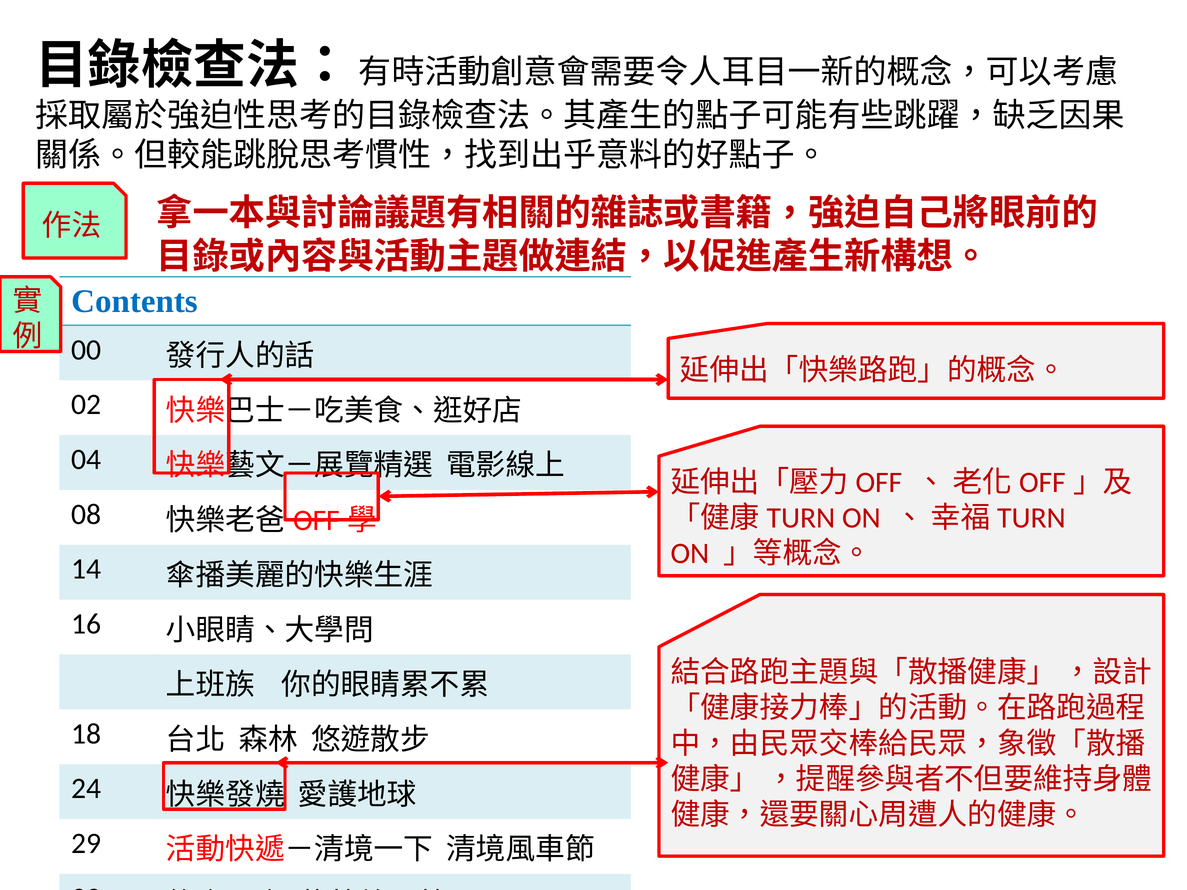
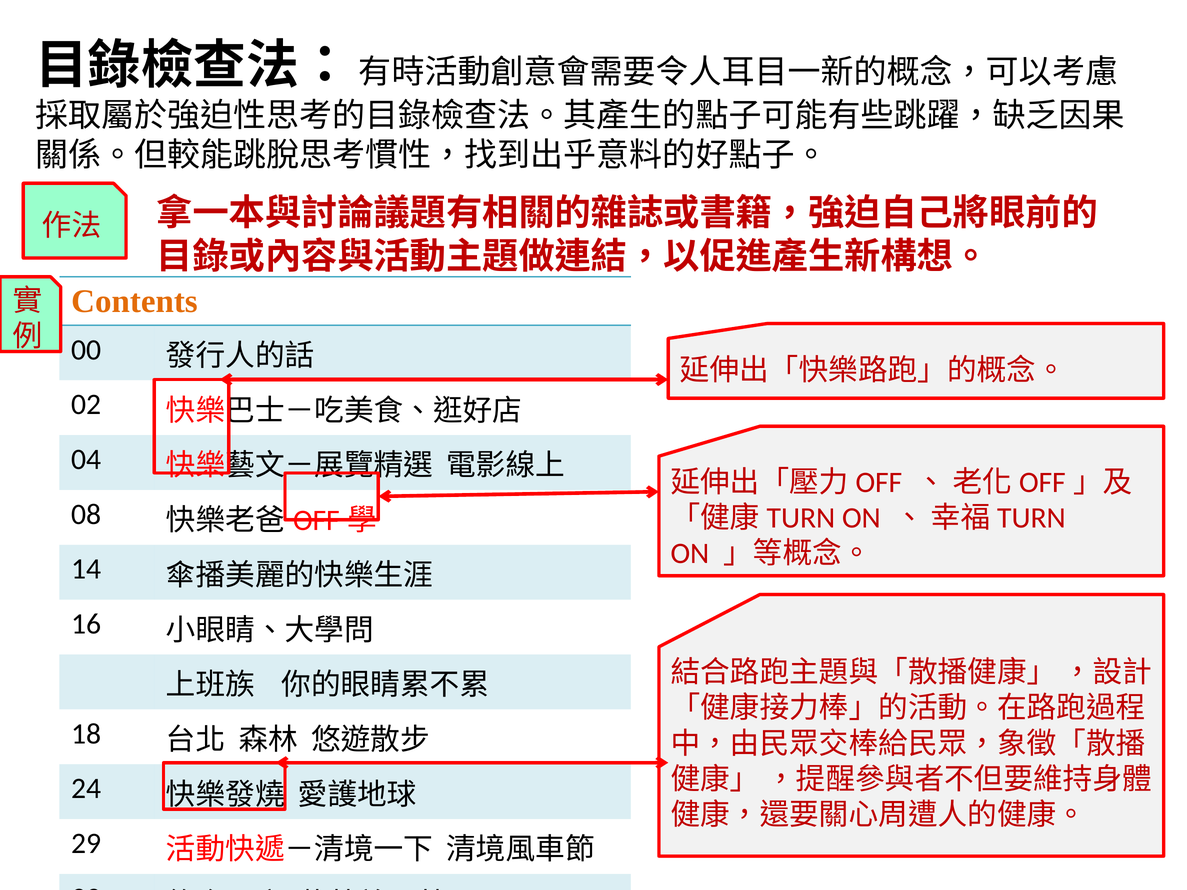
Contents colour: blue -> orange
